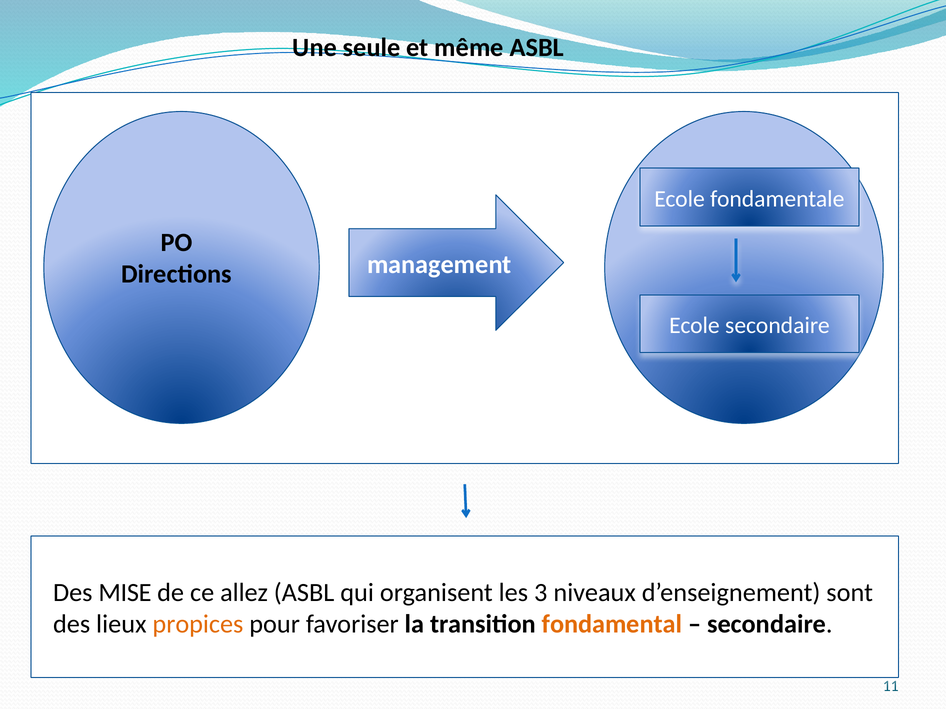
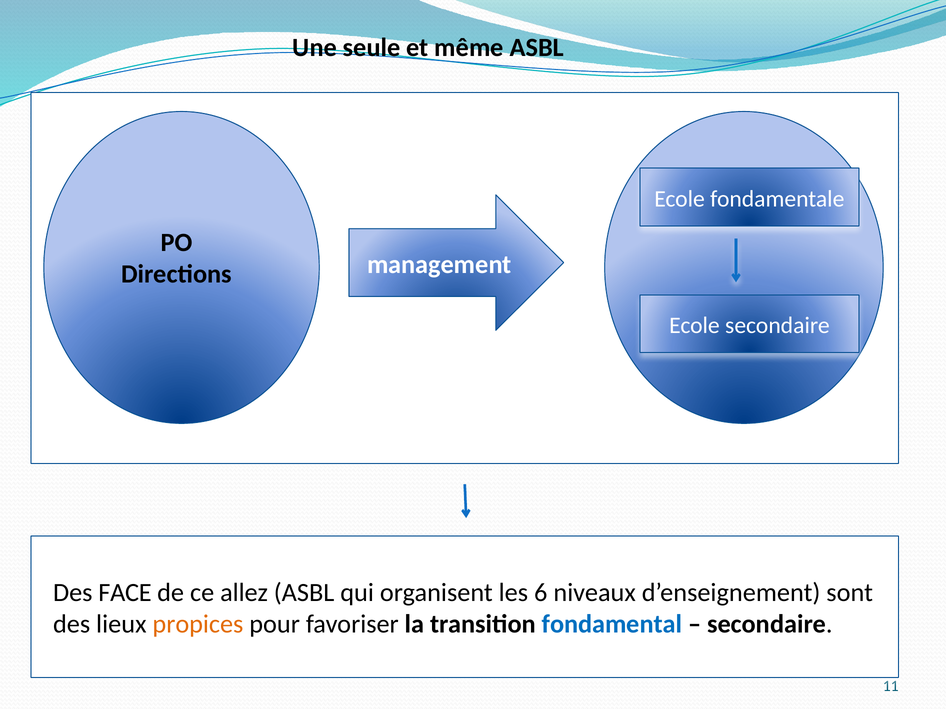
MISE: MISE -> FACE
3: 3 -> 6
fondamental colour: orange -> blue
